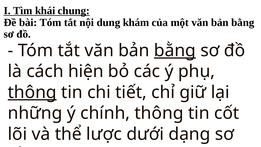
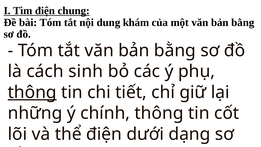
Tìm khái: khái -> điện
bằng at (175, 50) underline: present -> none
hiện: hiện -> sinh
thể lược: lược -> điện
